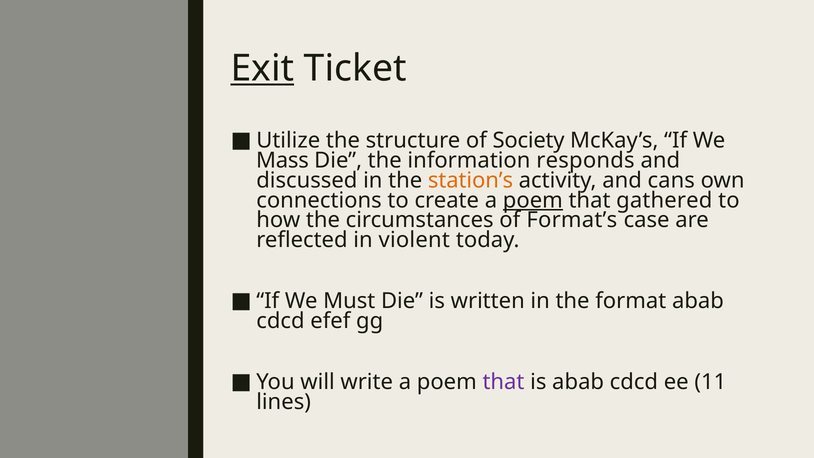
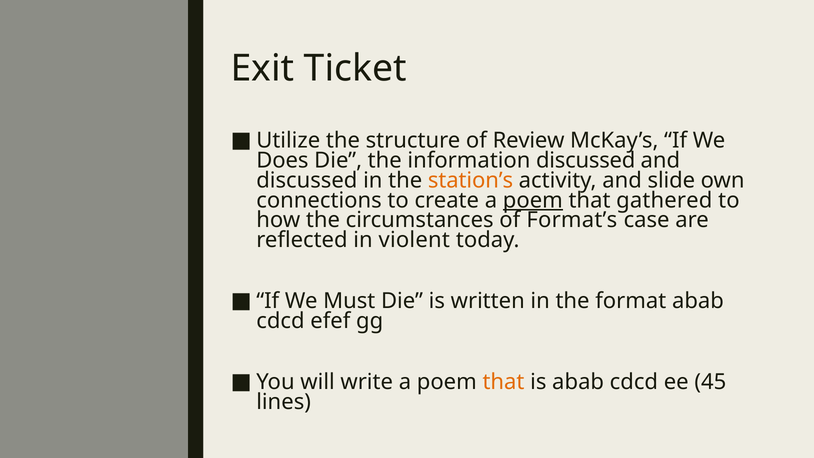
Exit underline: present -> none
Society: Society -> Review
Mass: Mass -> Does
information responds: responds -> discussed
cans: cans -> slide
that at (503, 382) colour: purple -> orange
11: 11 -> 45
